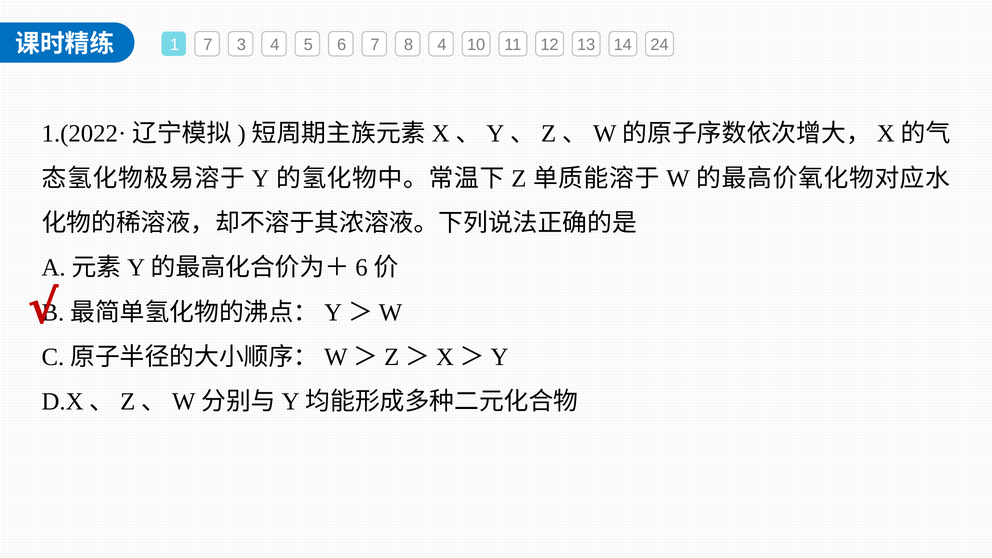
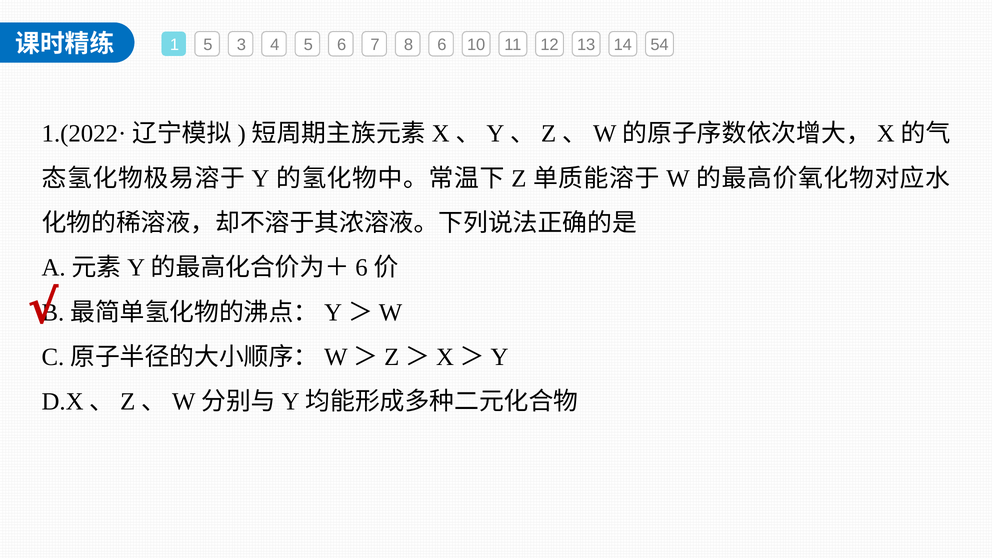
1 7: 7 -> 5
8 4: 4 -> 6
24: 24 -> 54
